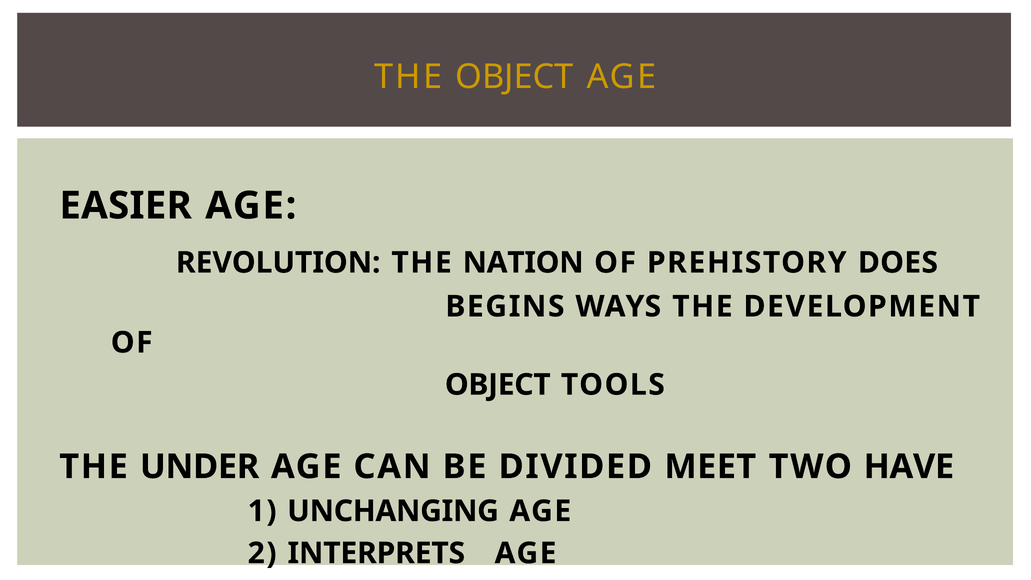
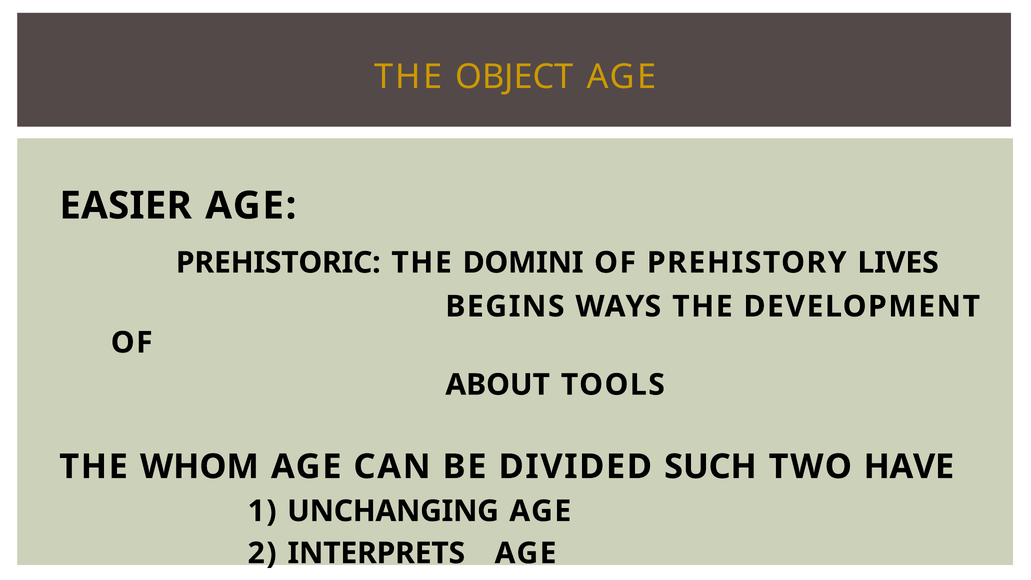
REVOLUTION: REVOLUTION -> PREHISTORIC
NATION: NATION -> DOMINI
DOES: DOES -> LIVES
OBJECT at (498, 385): OBJECT -> ABOUT
UNDER: UNDER -> WHOM
MEET: MEET -> SUCH
